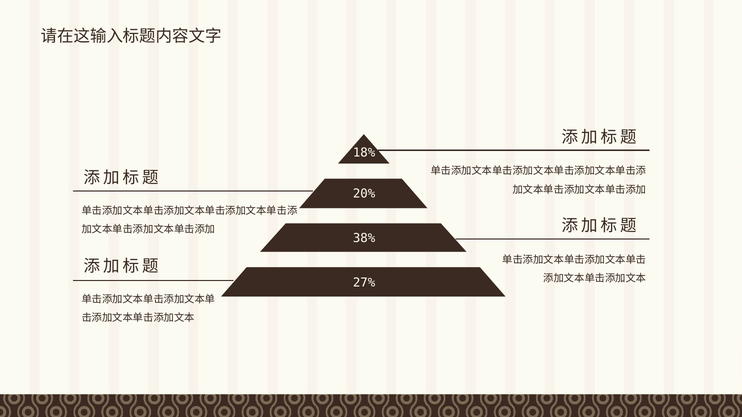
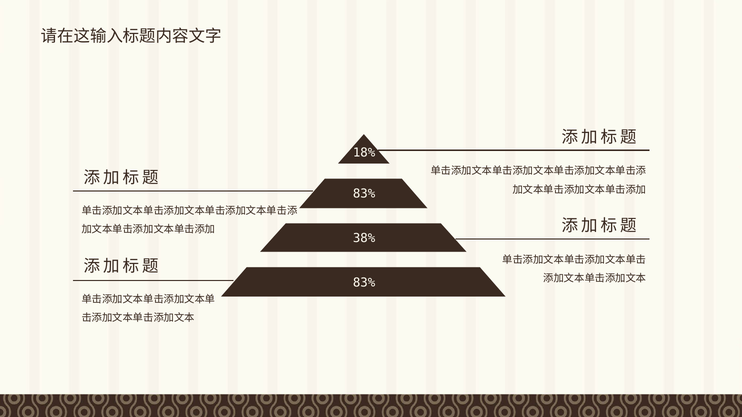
20% at (364, 194): 20% -> 83%
27% at (364, 283): 27% -> 83%
